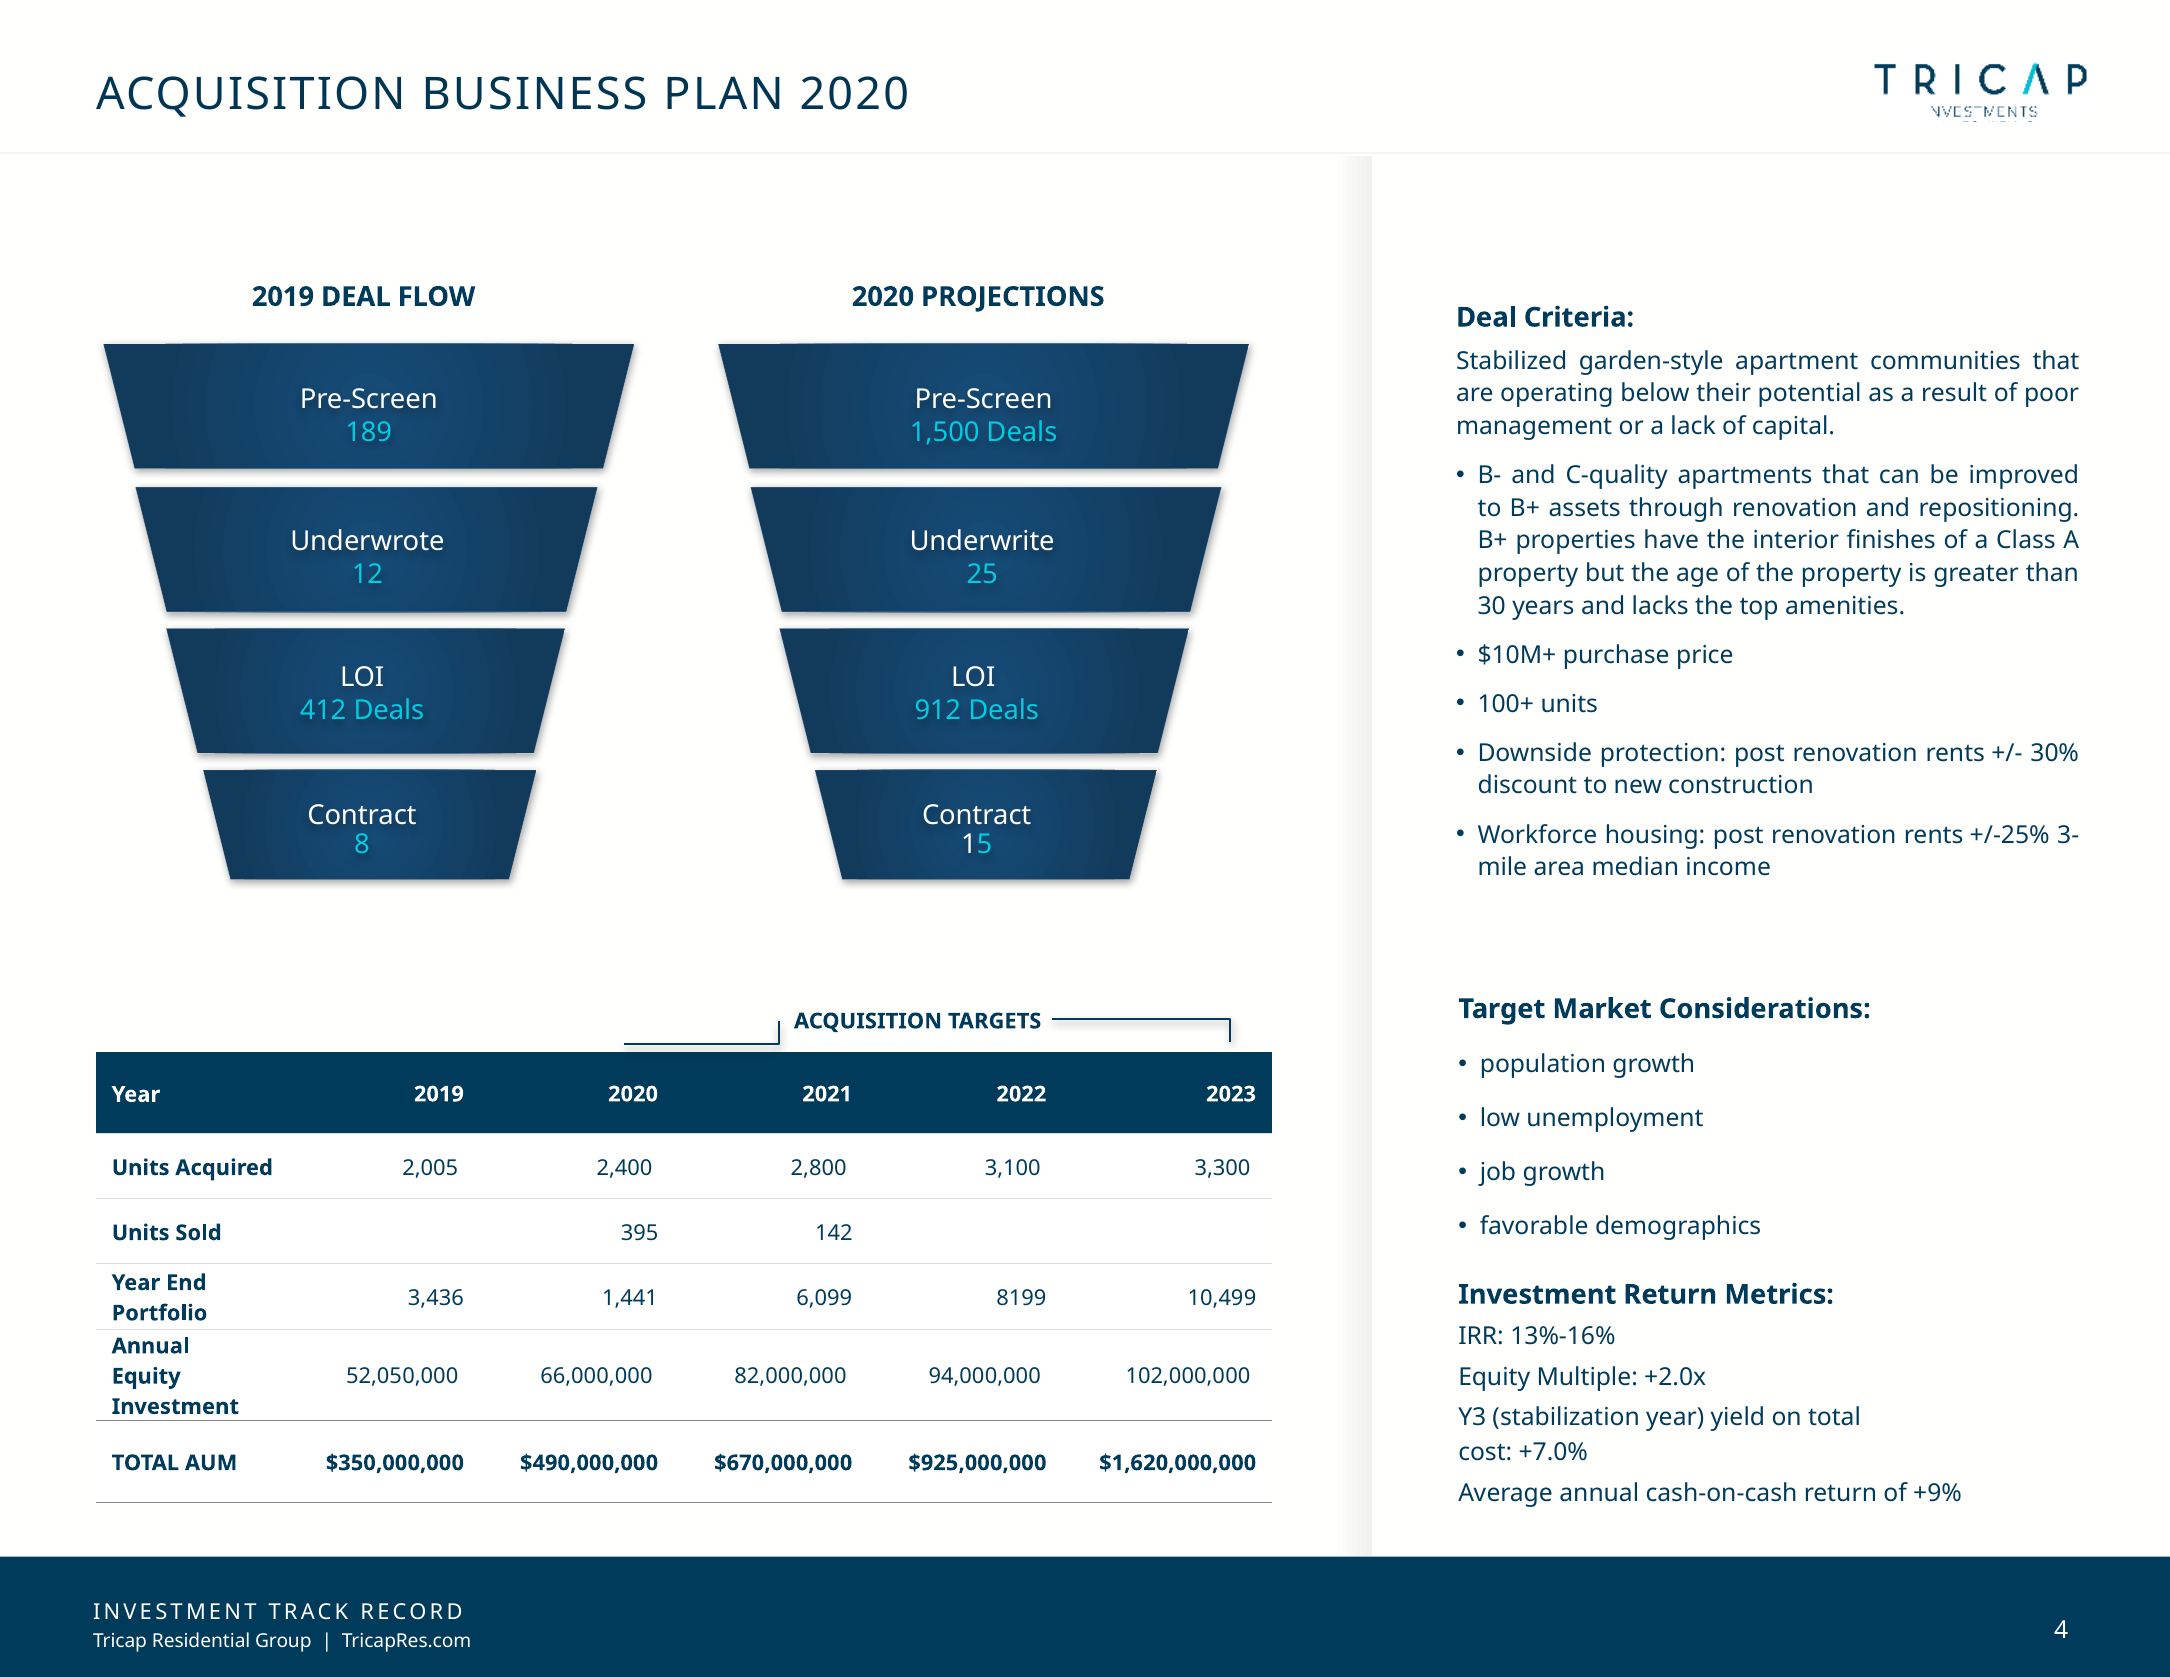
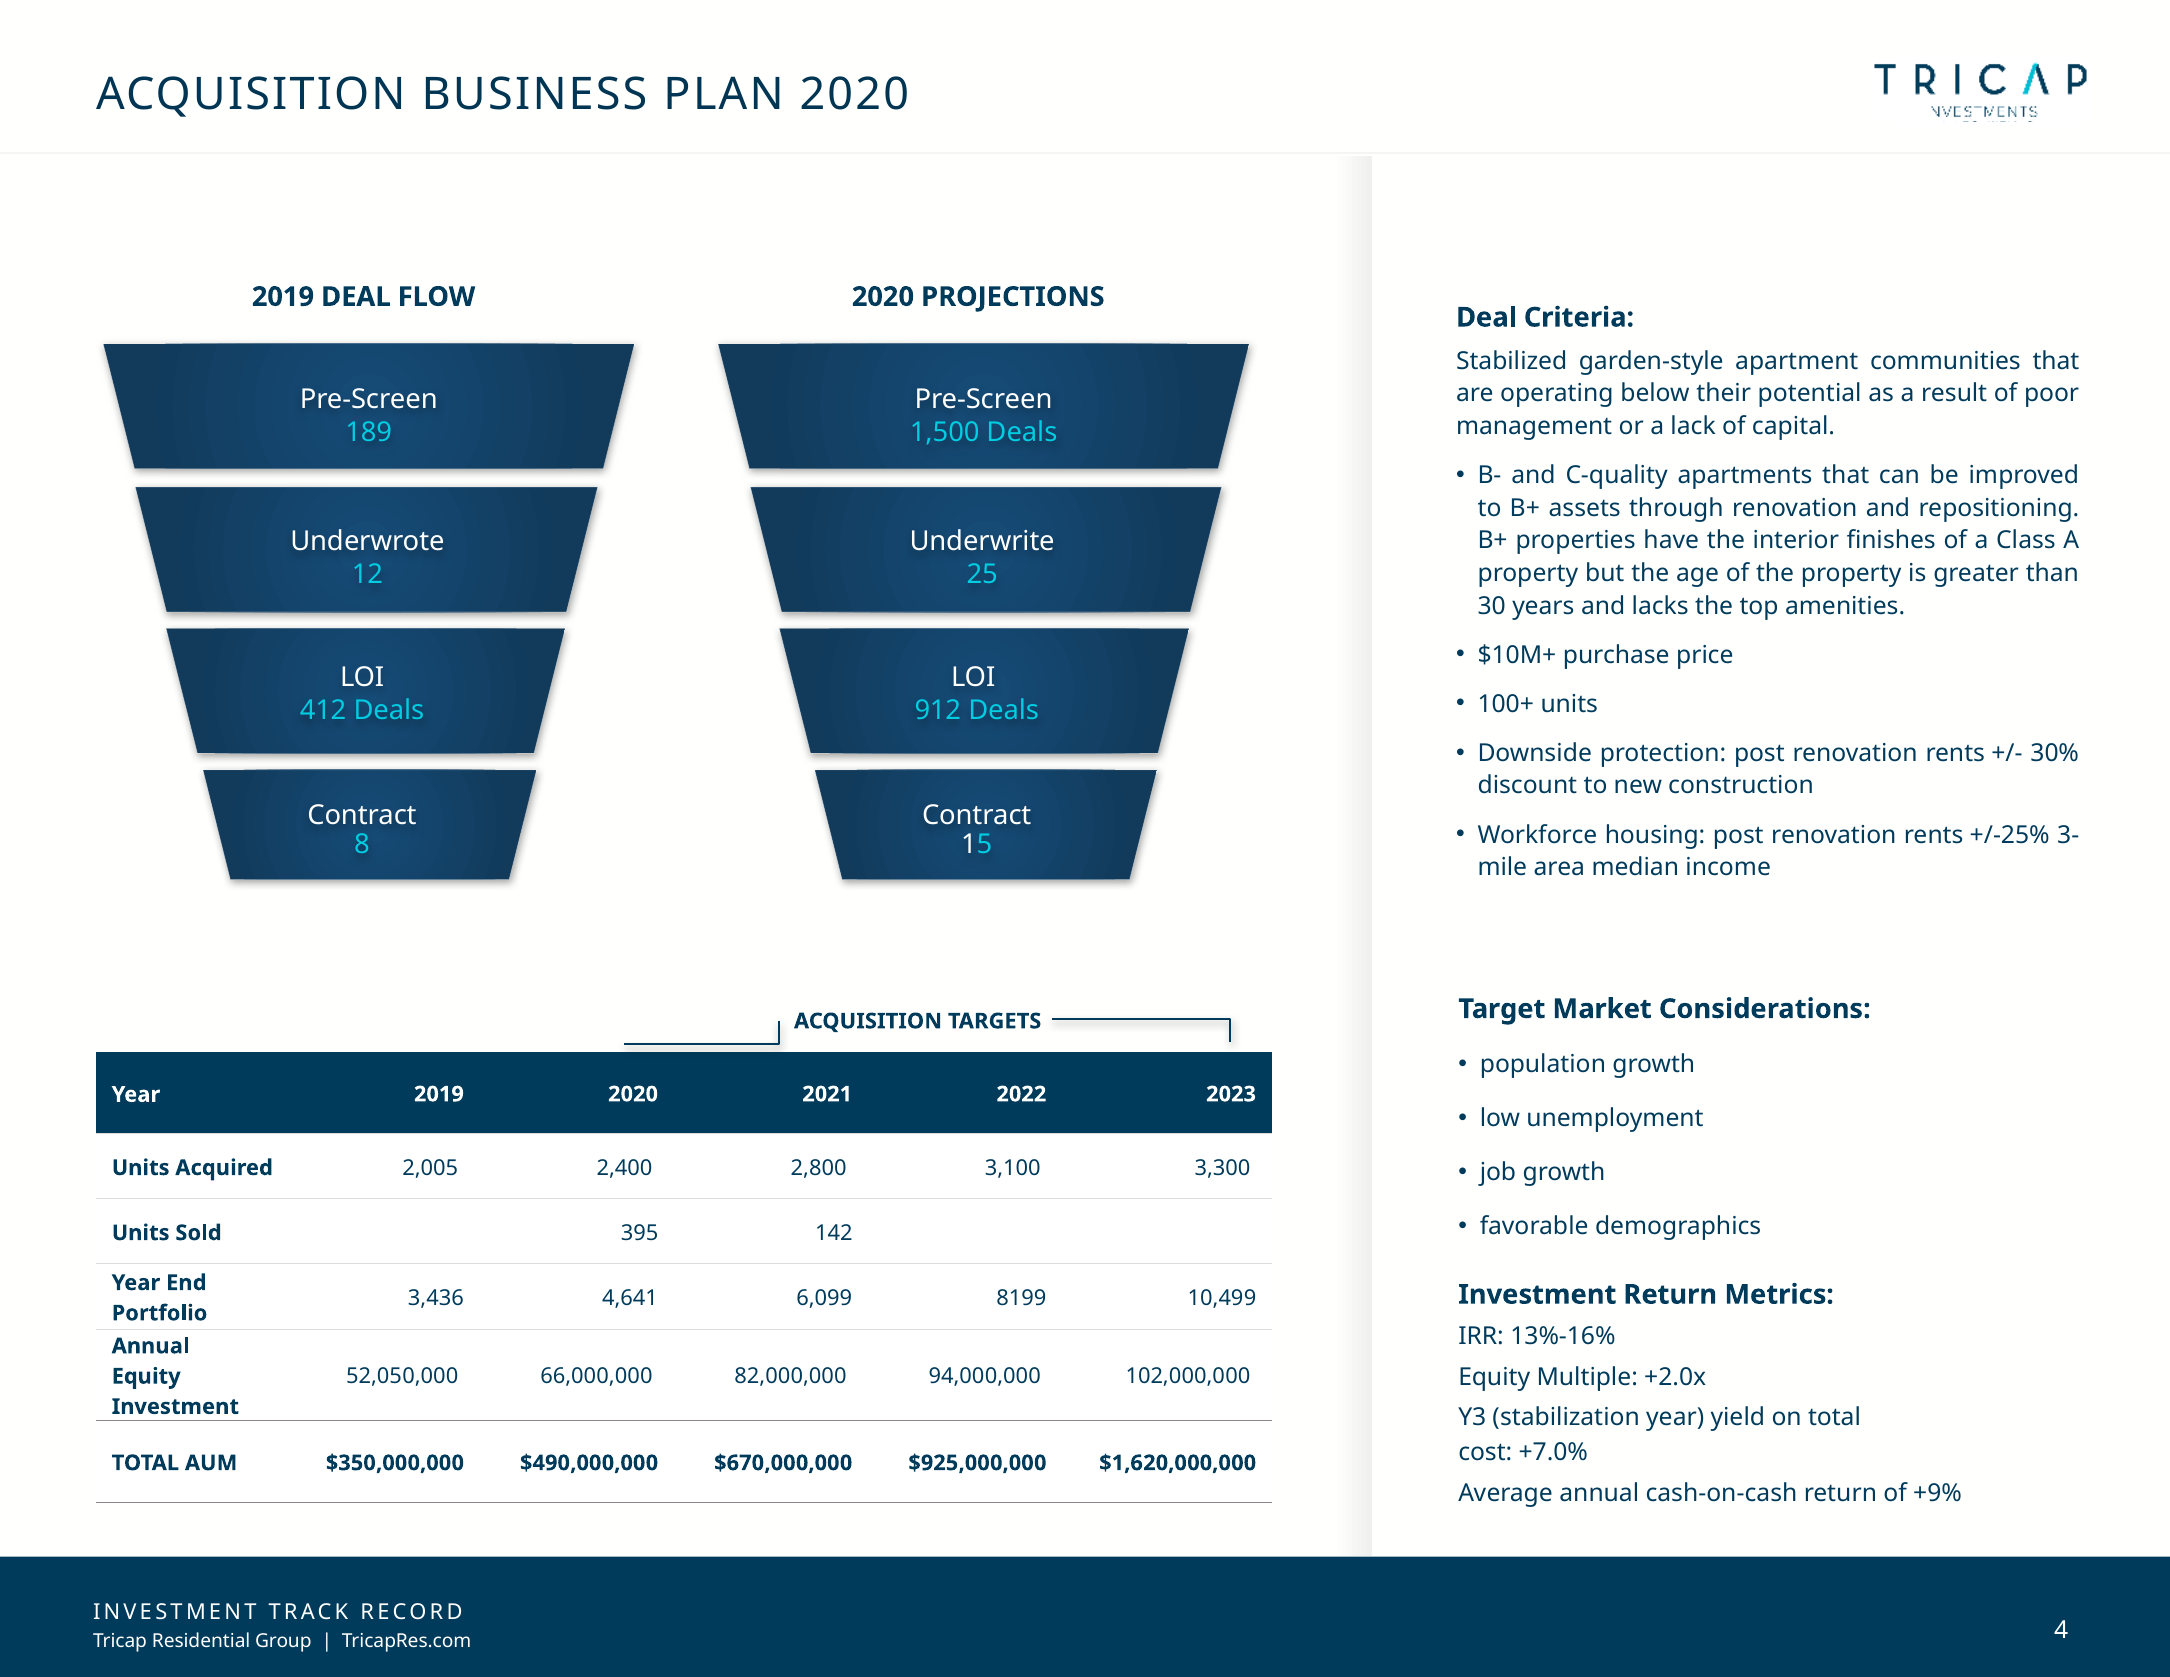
1,441: 1,441 -> 4,641
